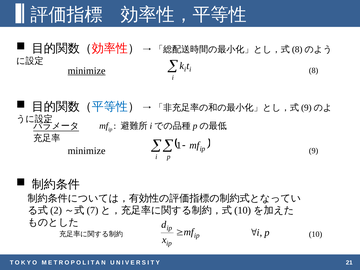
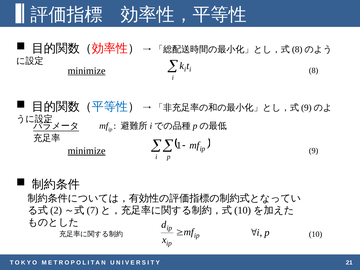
minimize at (87, 151) underline: none -> present
